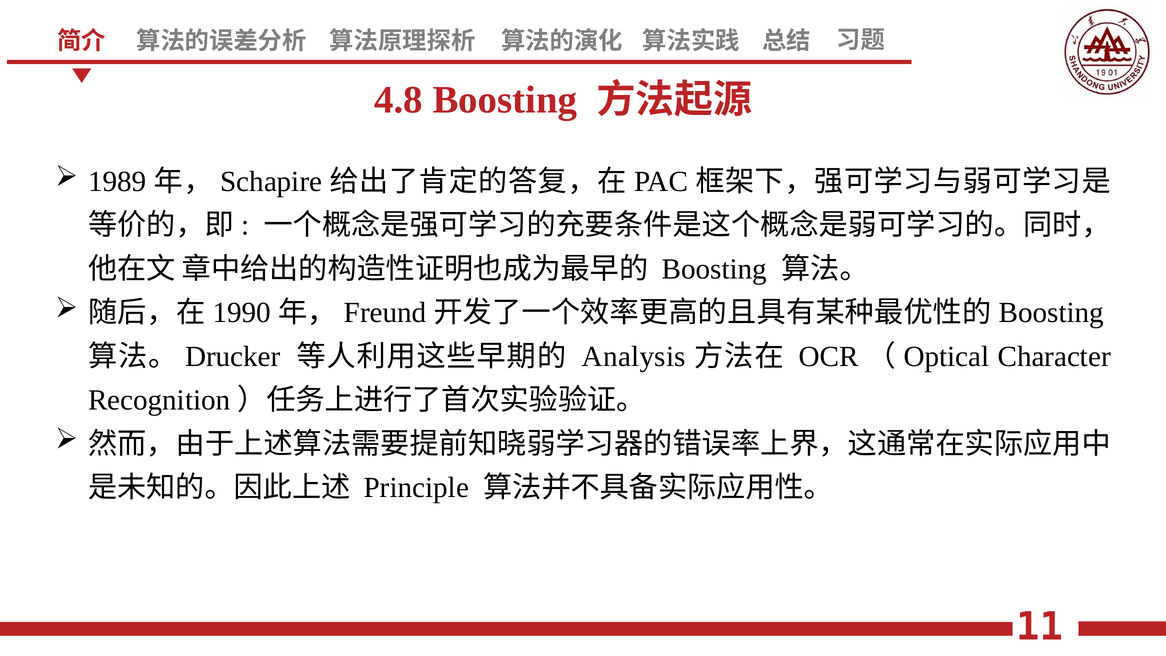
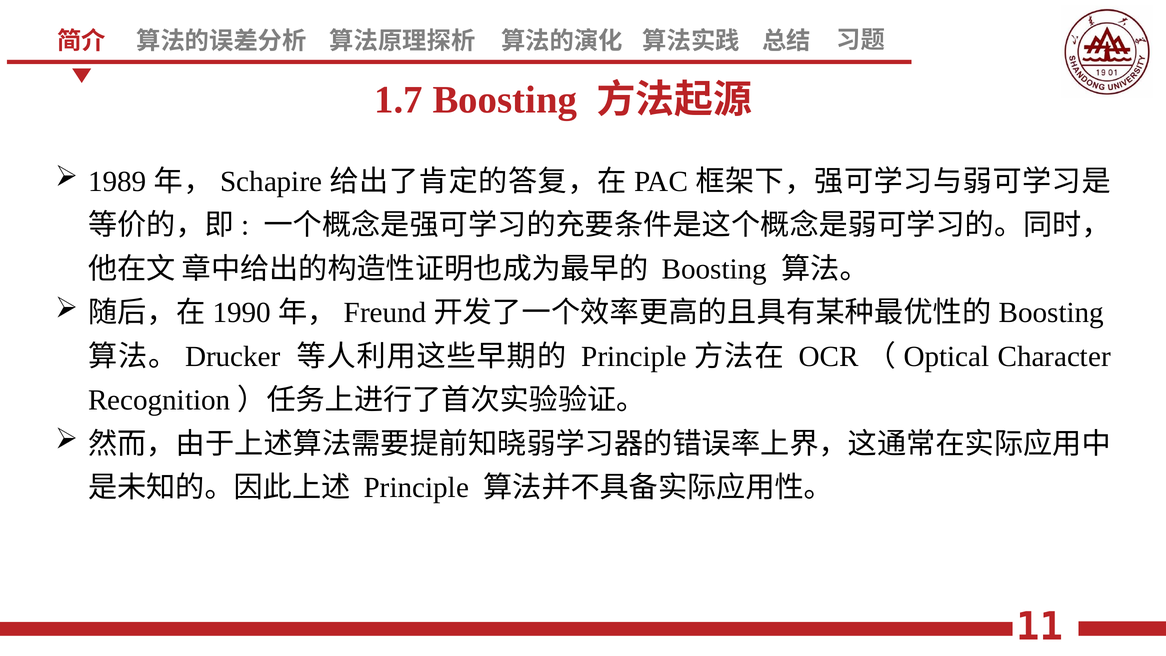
4.8: 4.8 -> 1.7
Analysis at (634, 356): Analysis -> Principle
